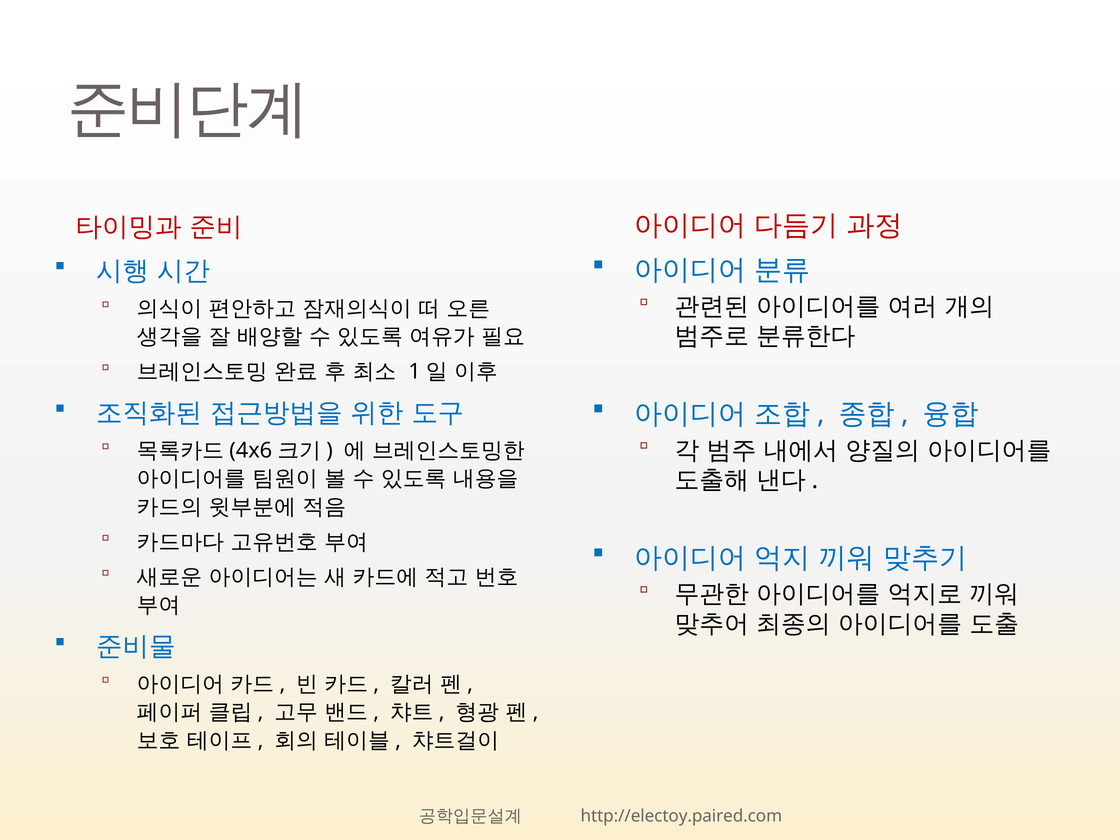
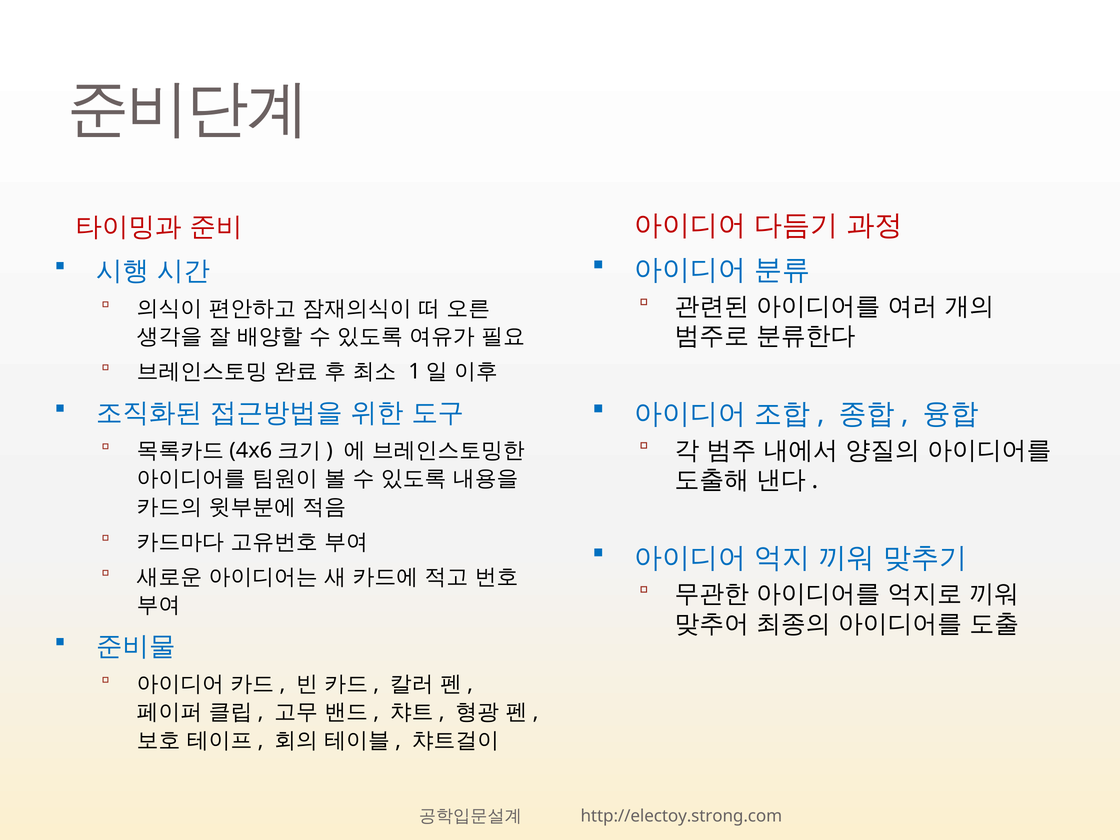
http://electoy.paired.com: http://electoy.paired.com -> http://electoy.strong.com
